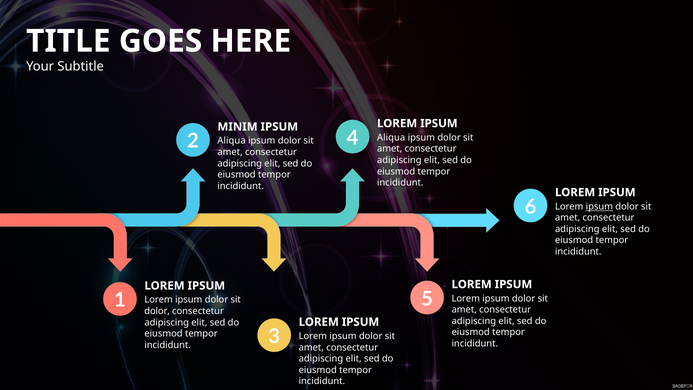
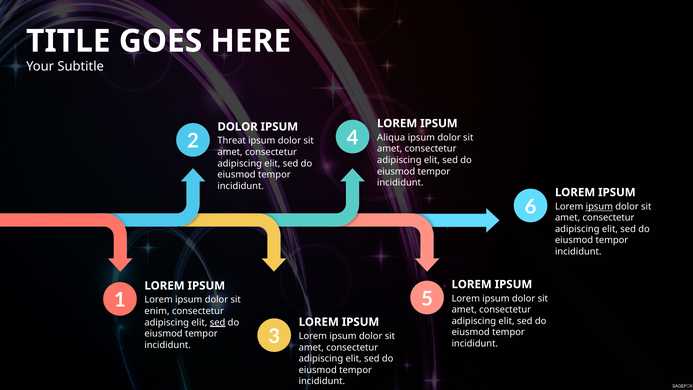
MINIM at (238, 127): MINIM -> DOLOR
Aliqua at (232, 141): Aliqua -> Threat
dolor at (157, 311): dolor -> enim
sed at (218, 322) underline: none -> present
